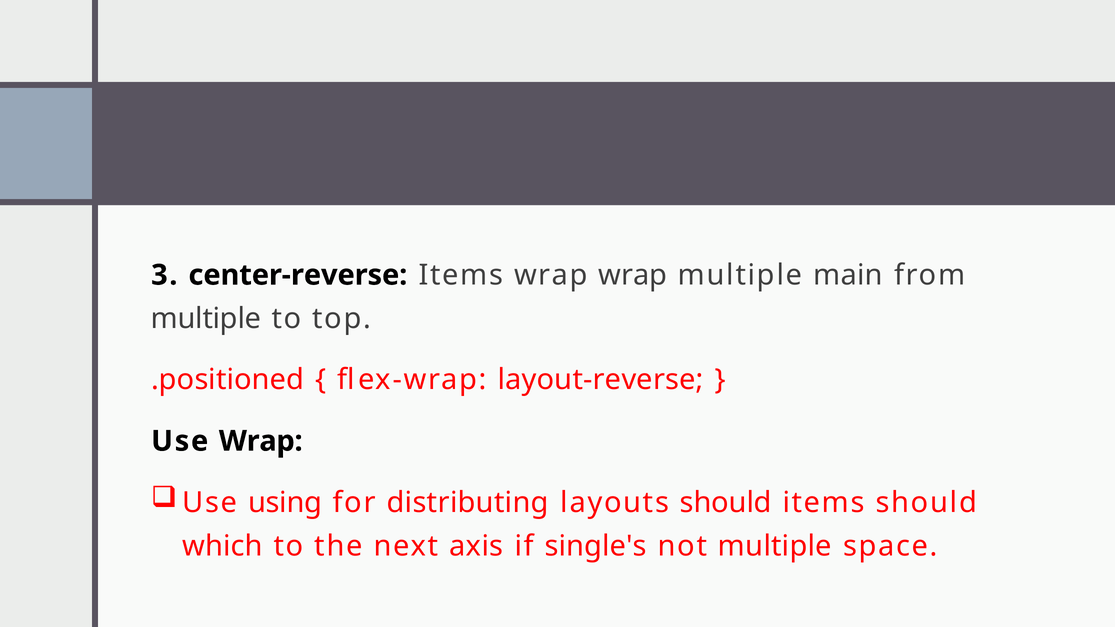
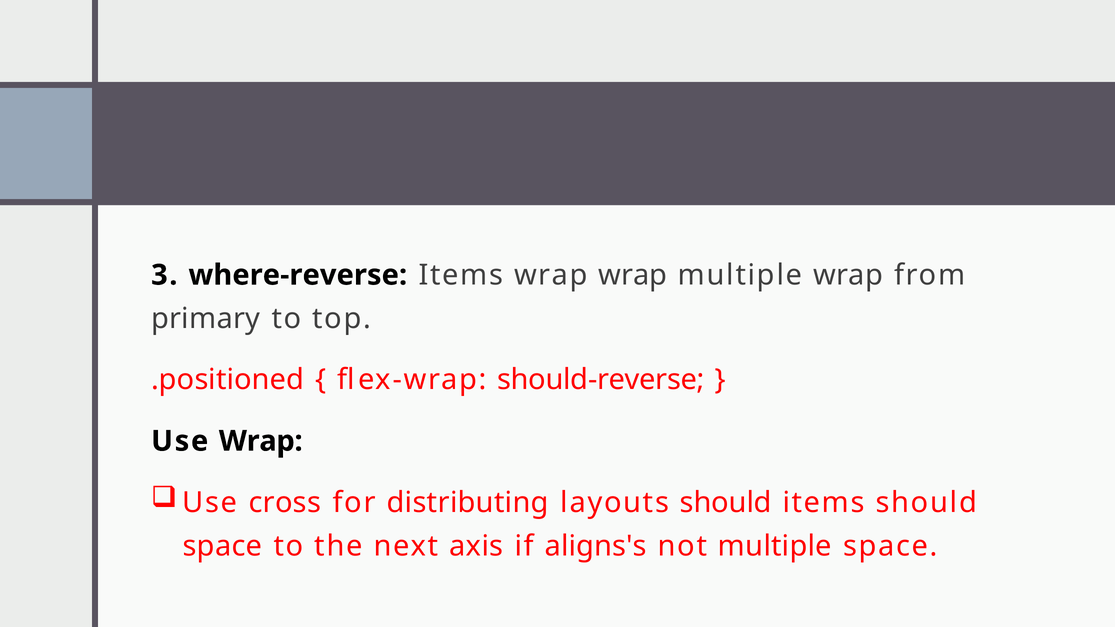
center-reverse: center-reverse -> where-reverse
multiple main: main -> wrap
multiple at (206, 319): multiple -> primary
layout-reverse: layout-reverse -> should-reverse
using: using -> cross
which at (223, 546): which -> space
single's: single's -> aligns's
